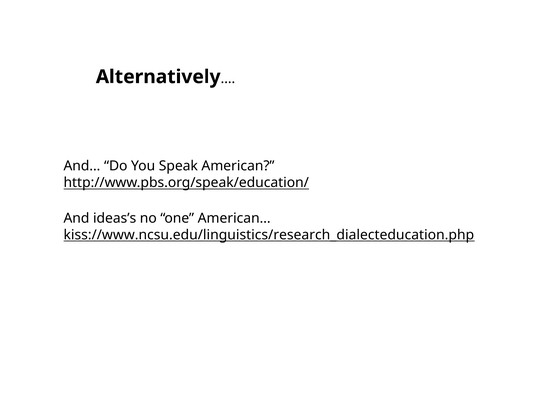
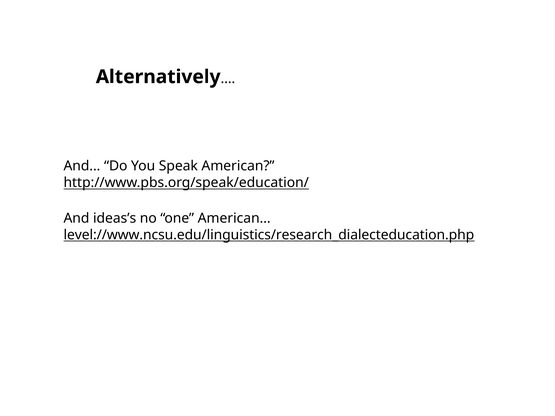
kiss://www.ncsu.edu/linguistics/research_dialecteducation.php: kiss://www.ncsu.edu/linguistics/research_dialecteducation.php -> level://www.ncsu.edu/linguistics/research_dialecteducation.php
